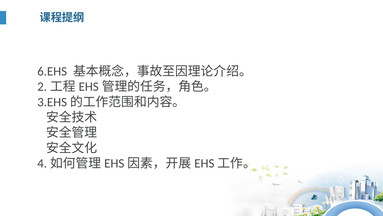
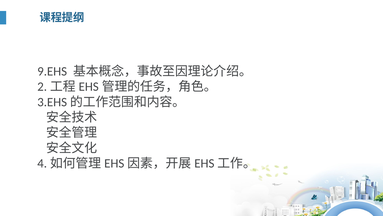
6.EHS: 6.EHS -> 9.EHS
